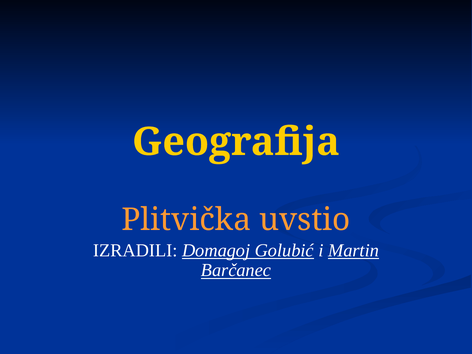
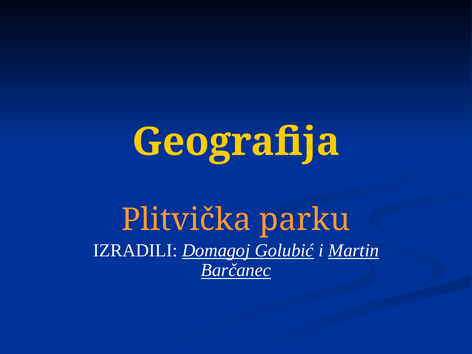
uvstio: uvstio -> parku
